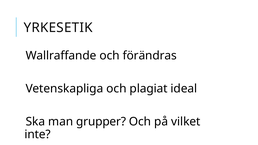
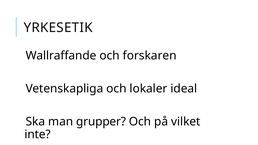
förändras: förändras -> forskaren
plagiat: plagiat -> lokaler
